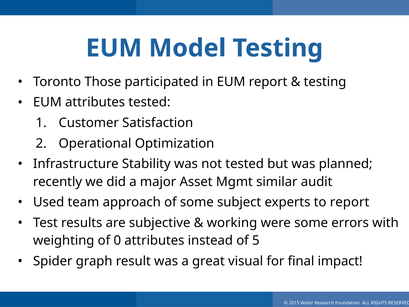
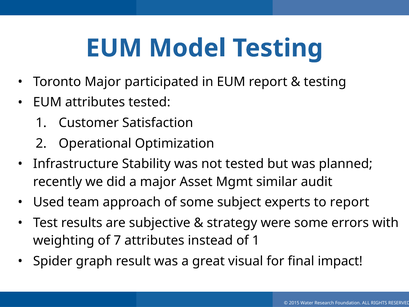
Toronto Those: Those -> Major
working: working -> strategy
0: 0 -> 7
of 5: 5 -> 1
